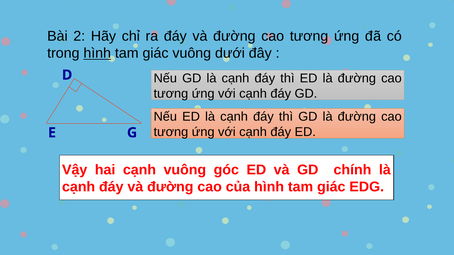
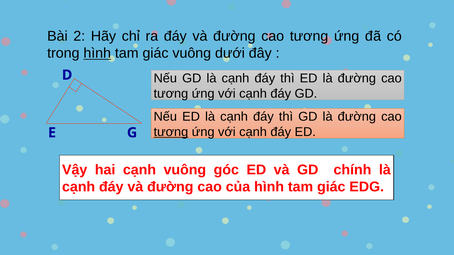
tương at (171, 132) underline: none -> present
